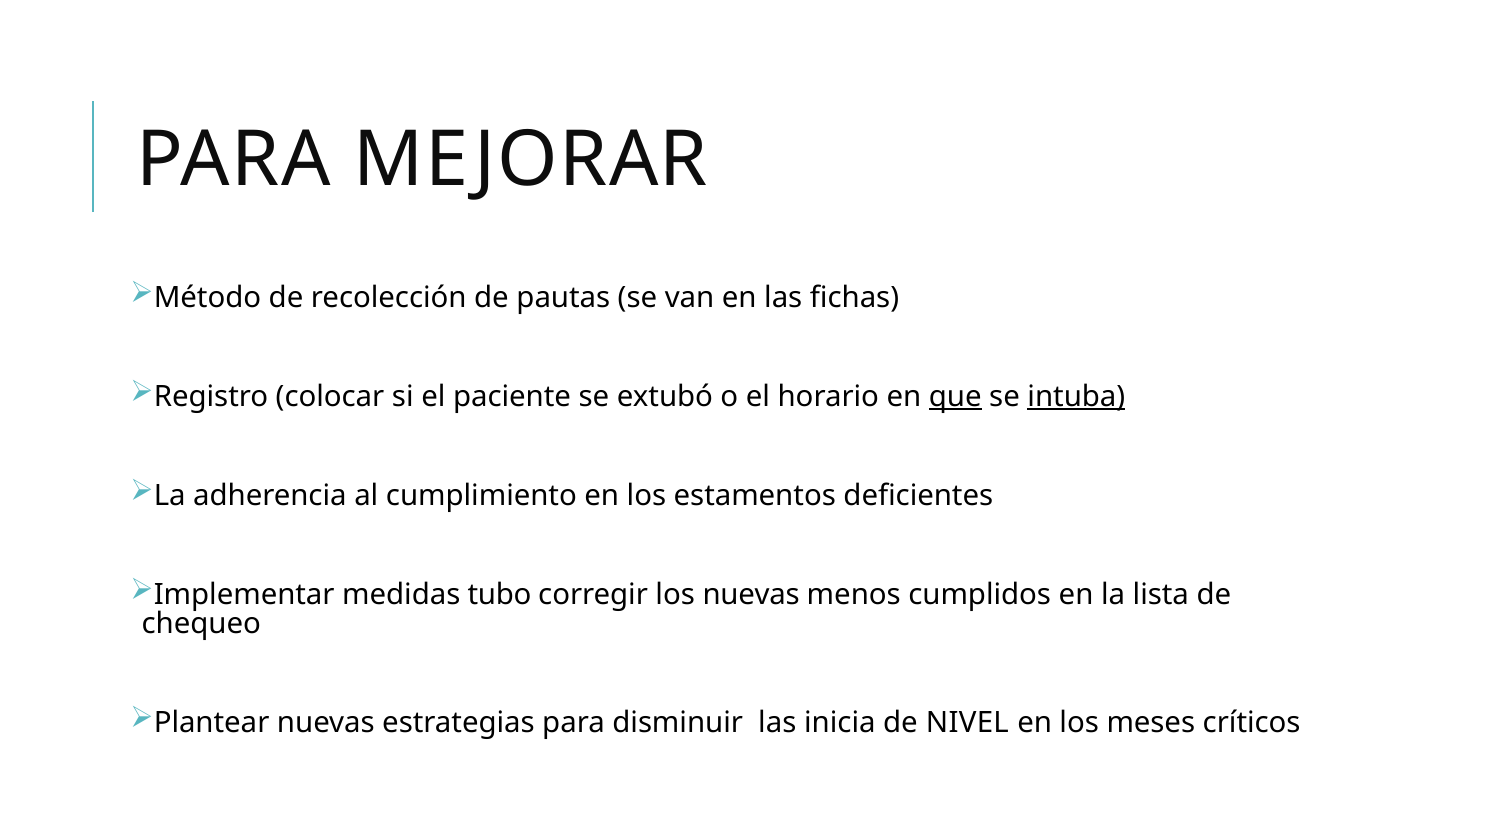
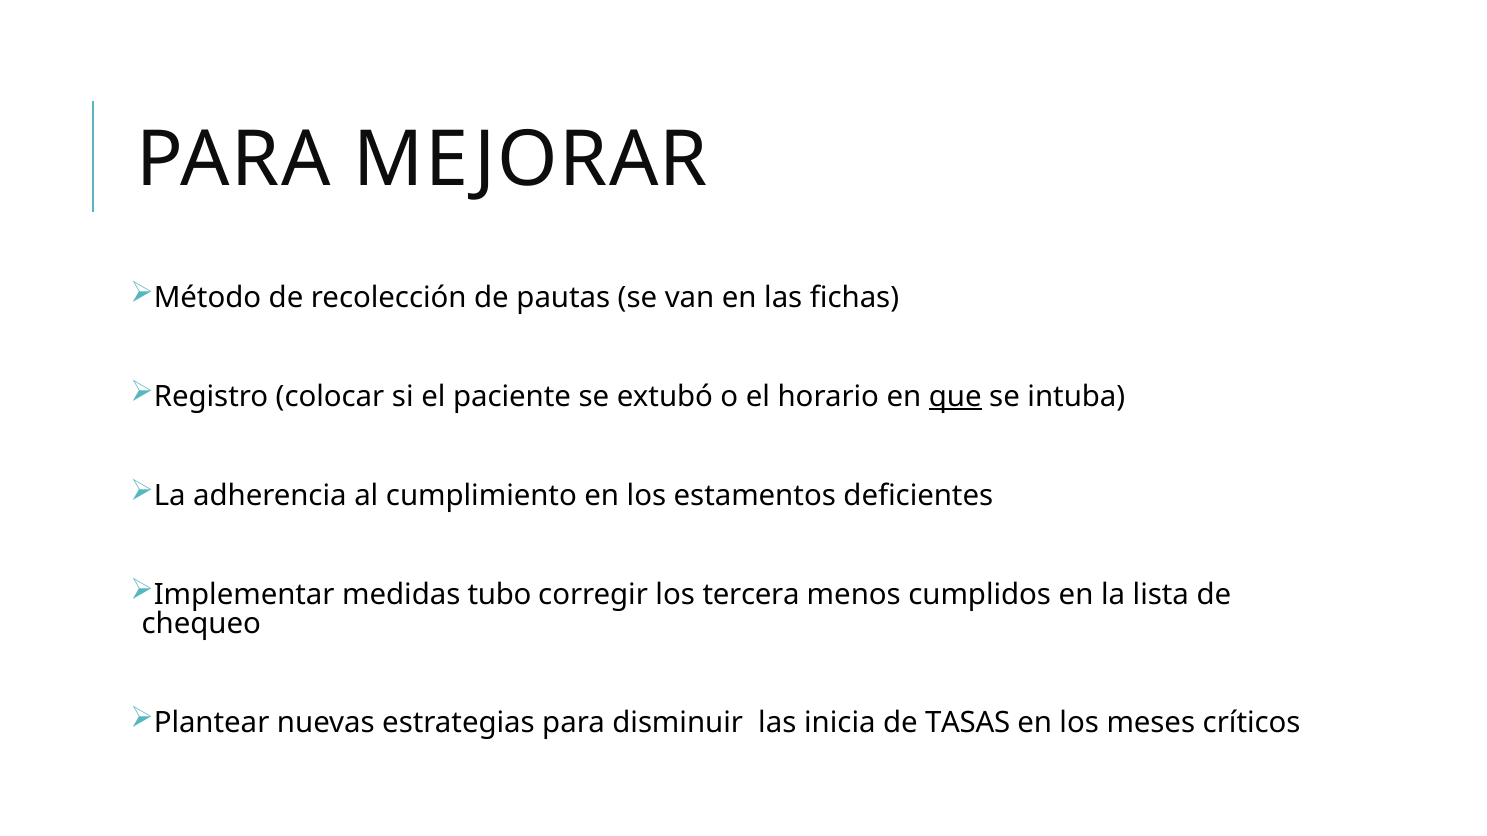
intuba underline: present -> none
los nuevas: nuevas -> tercera
NIVEL: NIVEL -> TASAS
